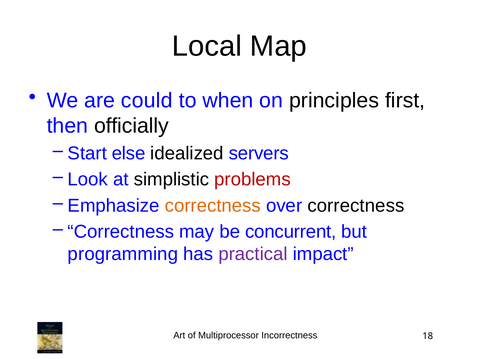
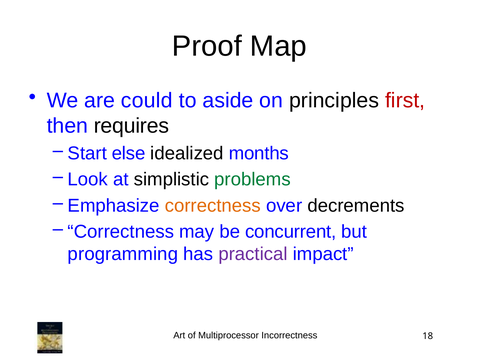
Local: Local -> Proof
when: when -> aside
first colour: black -> red
officially: officially -> requires
servers: servers -> months
problems colour: red -> green
over correctness: correctness -> decrements
